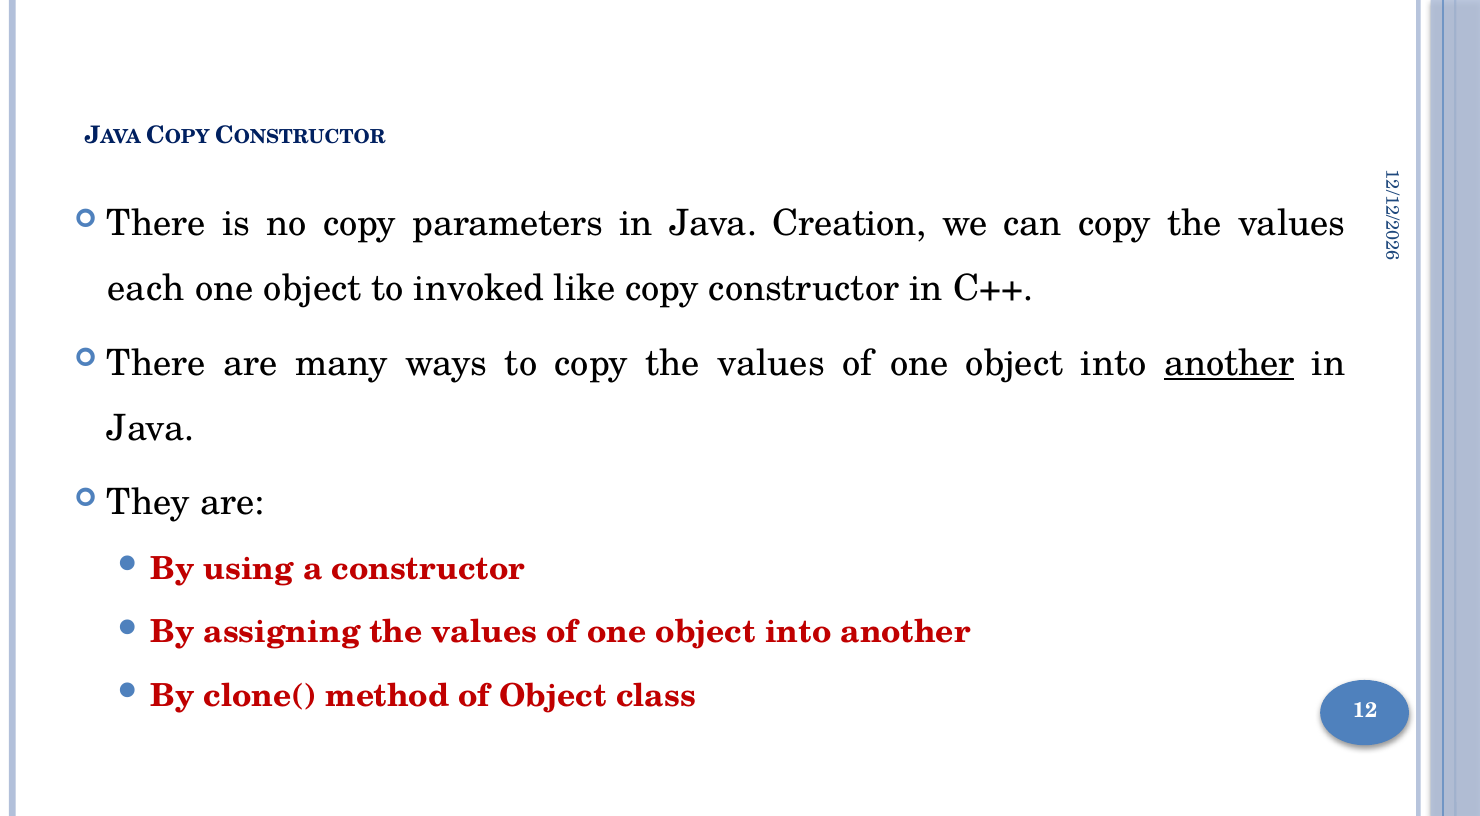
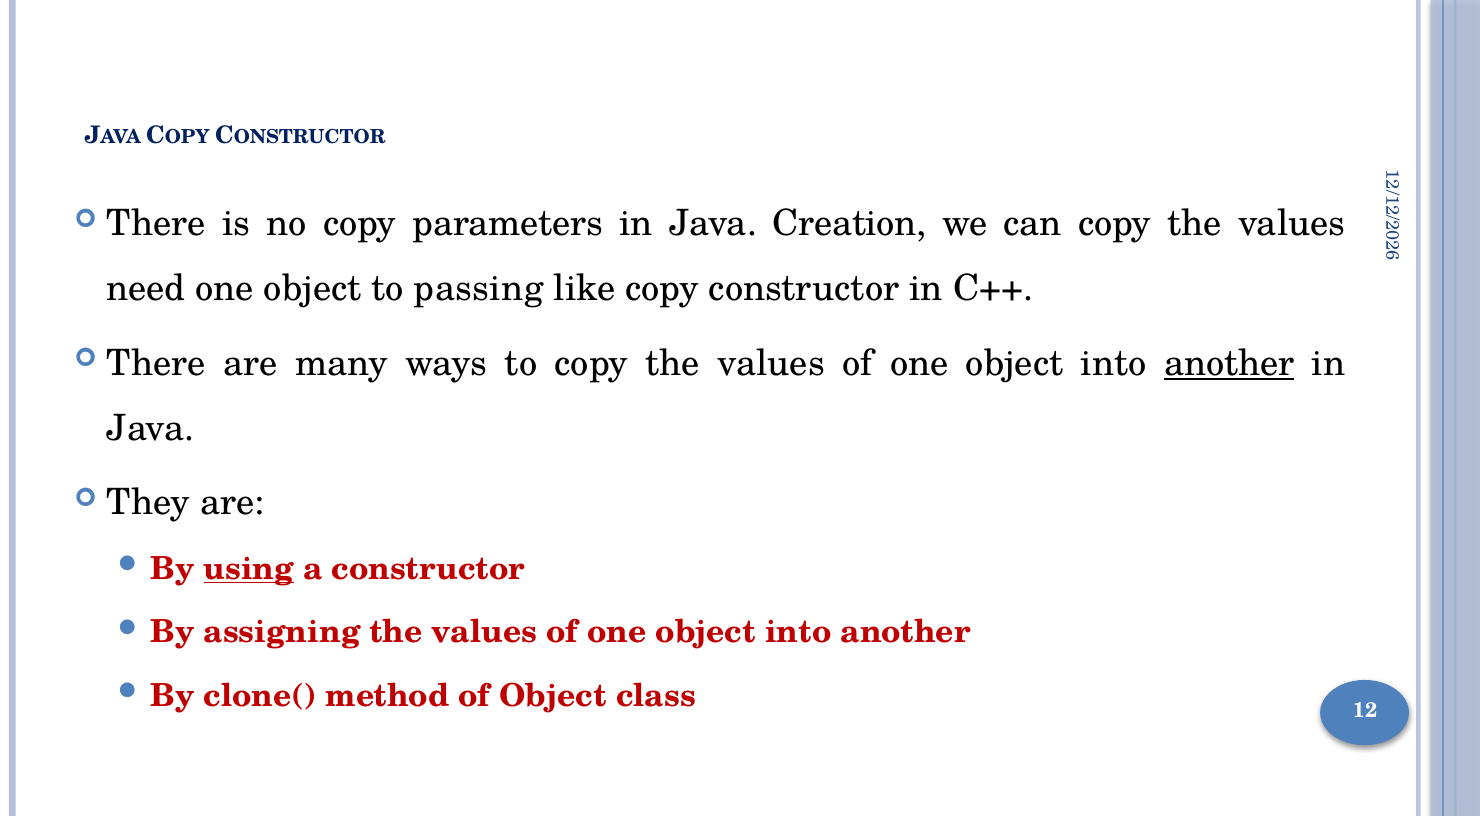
each: each -> need
invoked: invoked -> passing
using underline: none -> present
